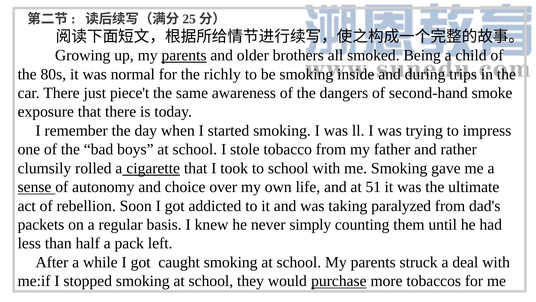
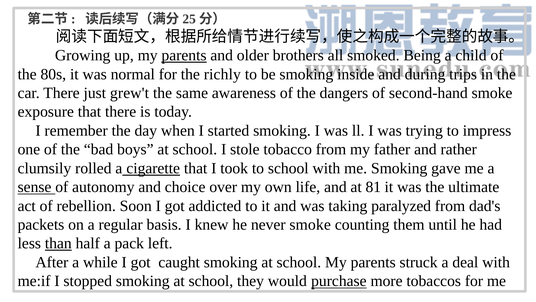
piece't: piece't -> grew't
51: 51 -> 81
never simply: simply -> smoke
than underline: none -> present
